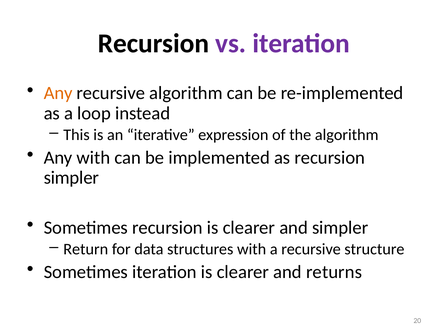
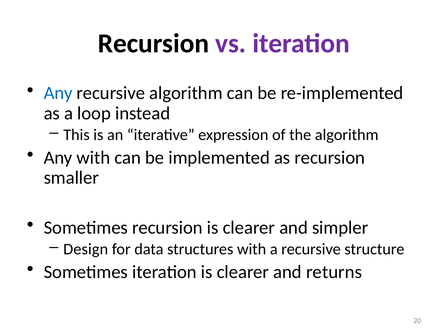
Any at (58, 93) colour: orange -> blue
simpler at (71, 178): simpler -> smaller
Return: Return -> Design
